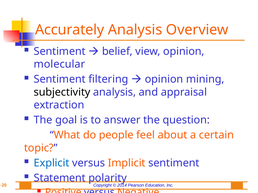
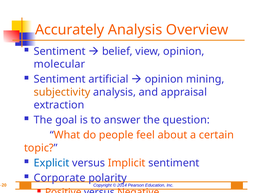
filtering: filtering -> artificial
subjectivity colour: black -> orange
Statement: Statement -> Corporate
